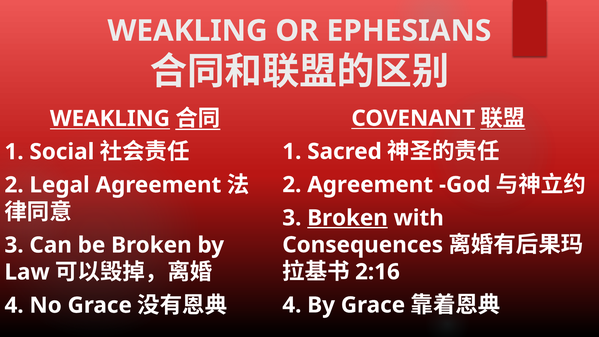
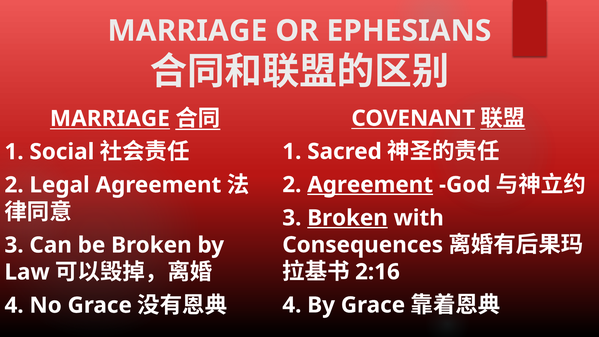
WEAKLING at (188, 31): WEAKLING -> MARRIAGE
WEAKLING at (110, 119): WEAKLING -> MARRIAGE
Agreement at (370, 185) underline: none -> present
